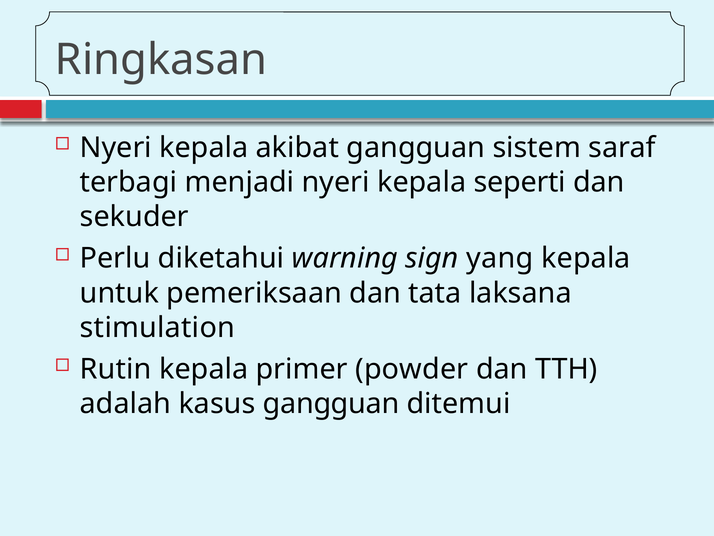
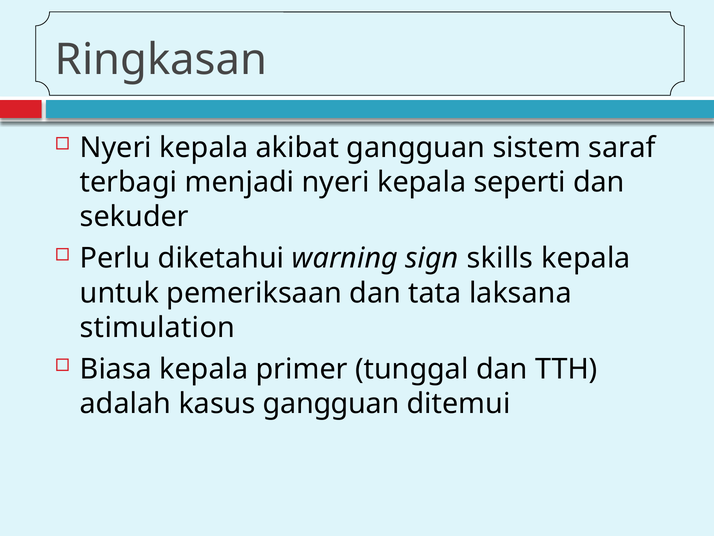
yang: yang -> skills
Rutin: Rutin -> Biasa
powder: powder -> tunggal
